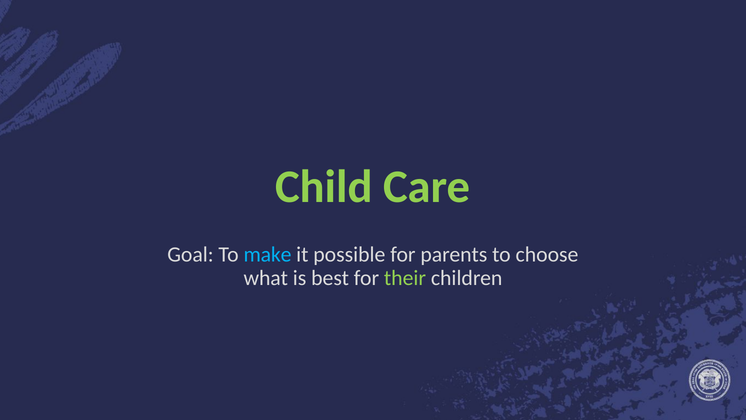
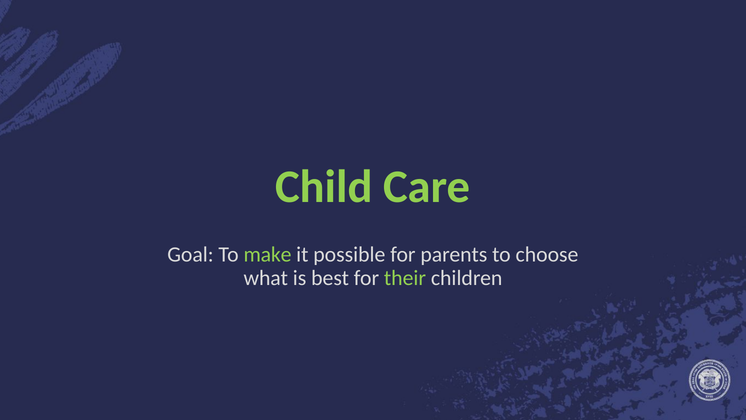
make colour: light blue -> light green
